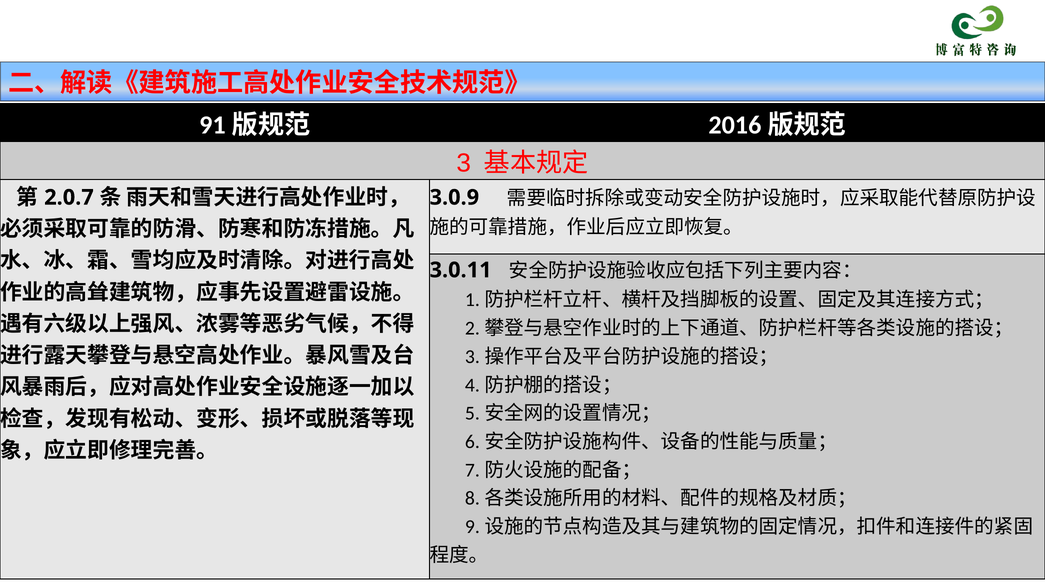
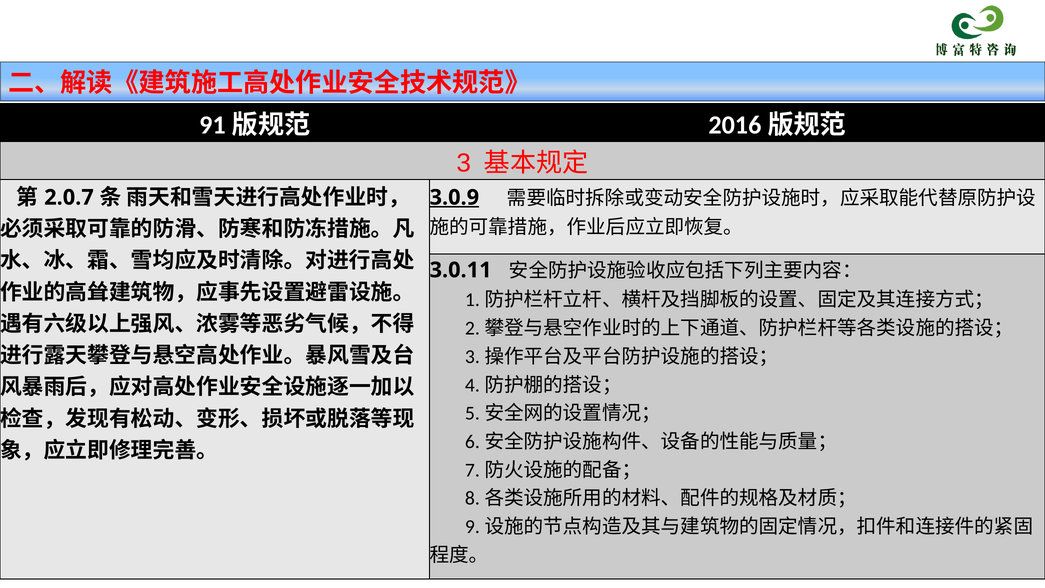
3.0.9 underline: none -> present
